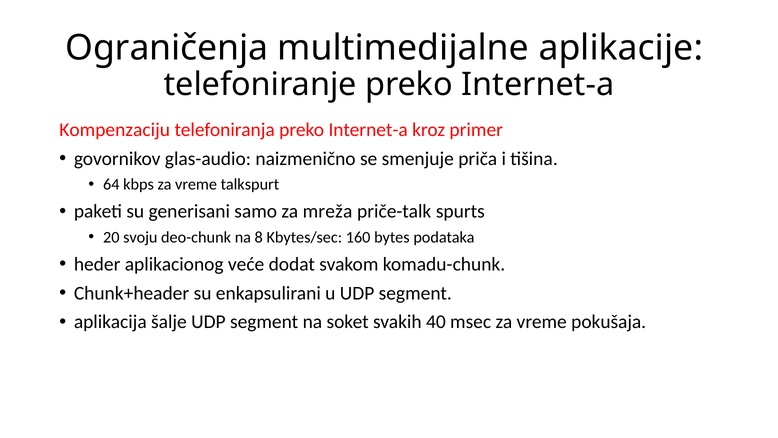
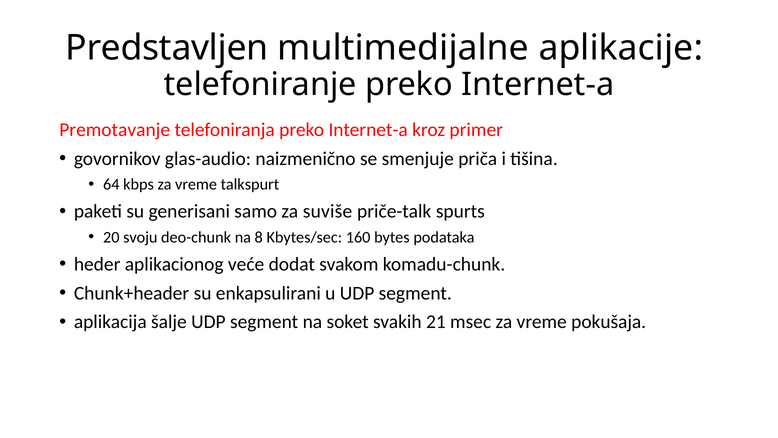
Ograničenja: Ograničenja -> Predstavljen
Kompenzaciju: Kompenzaciju -> Premotavanje
mreža: mreža -> suviše
40: 40 -> 21
